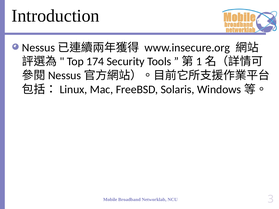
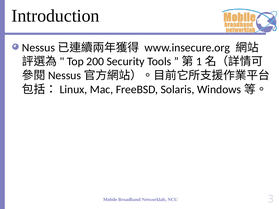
174: 174 -> 200
